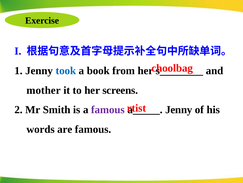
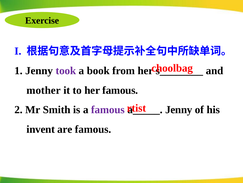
took colour: blue -> purple
her screens: screens -> famous
words: words -> invent
